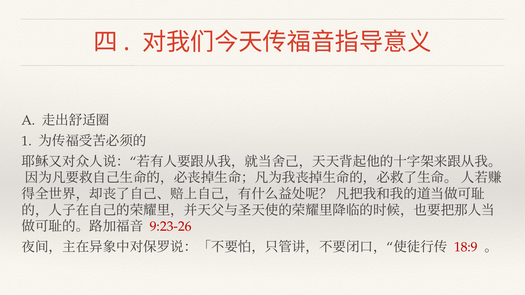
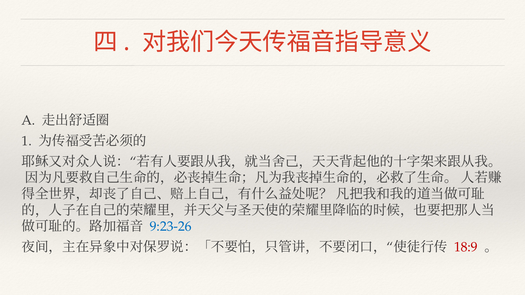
9:23-26 colour: red -> blue
